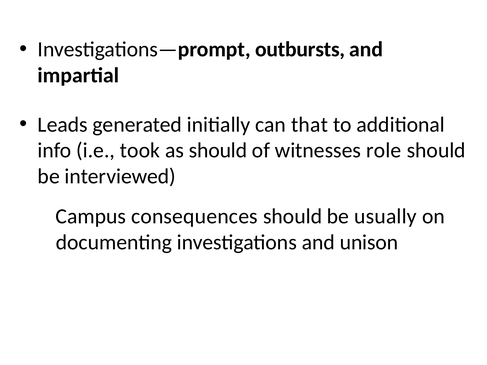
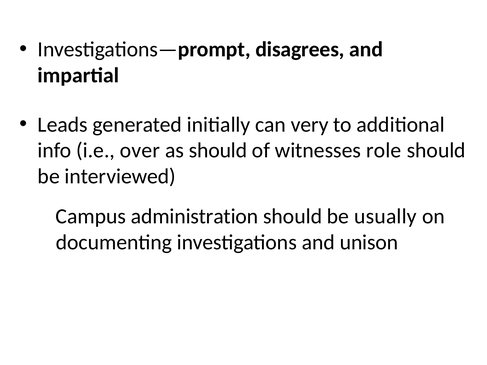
outbursts: outbursts -> disagrees
that: that -> very
took: took -> over
consequences: consequences -> administration
